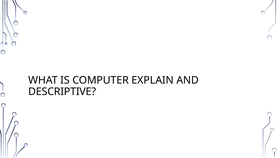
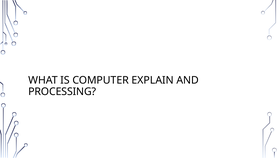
DESCRIPTIVE: DESCRIPTIVE -> PROCESSING
